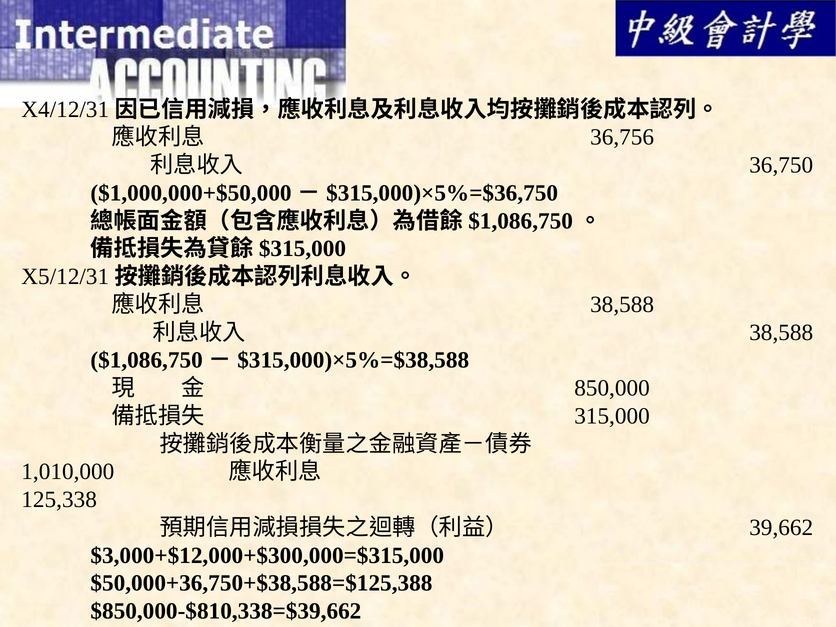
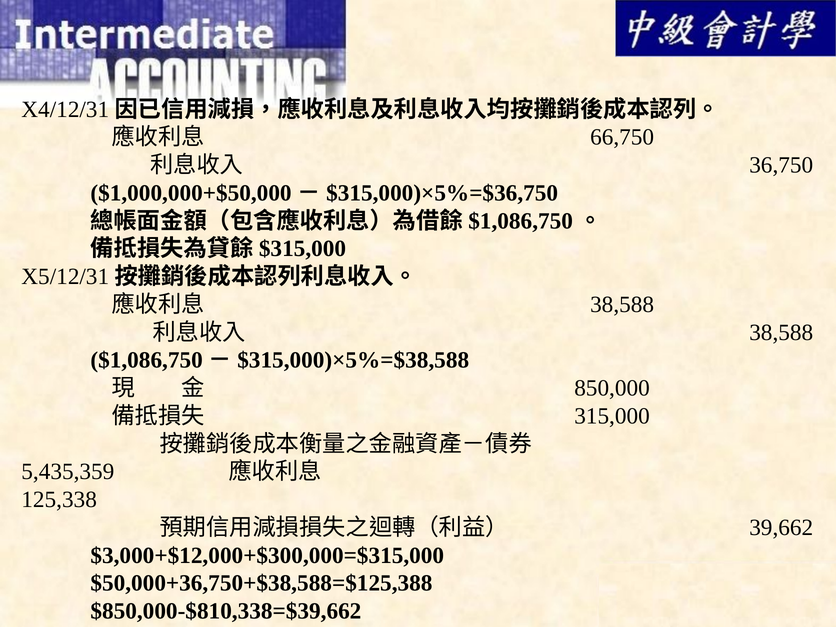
36,756: 36,756 -> 66,750
1,010,000: 1,010,000 -> 5,435,359
